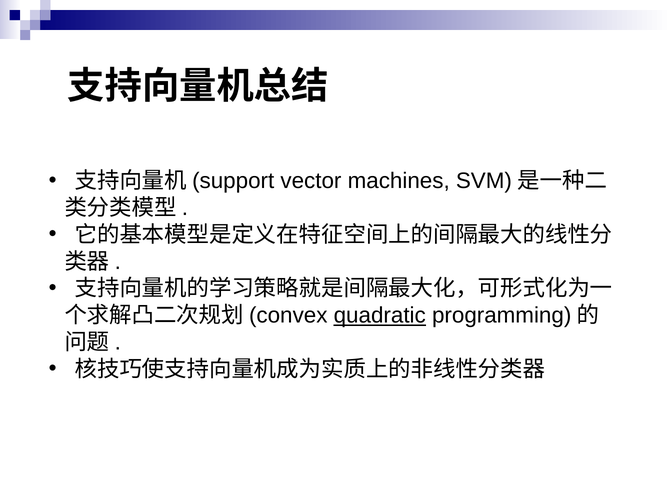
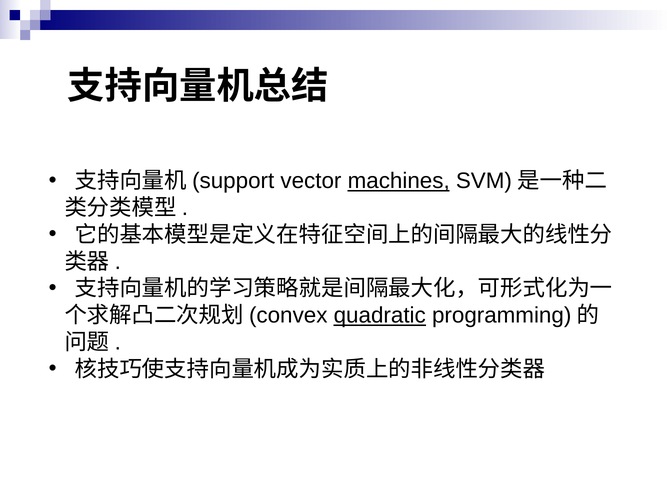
machines underline: none -> present
